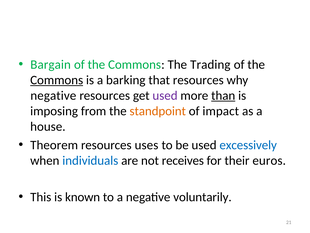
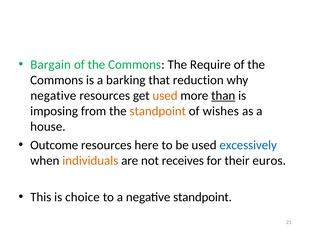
Trading: Trading -> Require
Commons at (57, 80) underline: present -> none
that resources: resources -> reduction
used at (165, 95) colour: purple -> orange
impact: impact -> wishes
Theorem: Theorem -> Outcome
uses: uses -> here
individuals colour: blue -> orange
known: known -> choice
negative voluntarily: voluntarily -> standpoint
